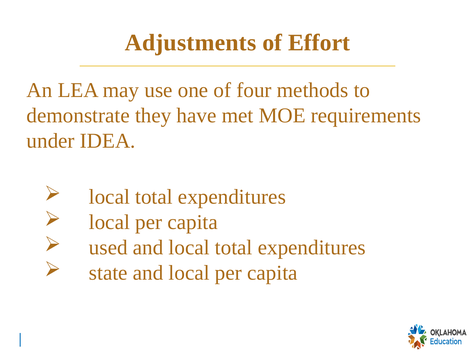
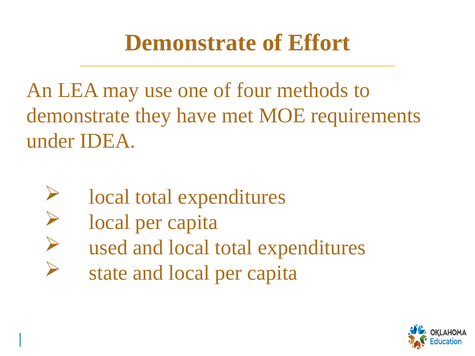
Adjustments at (190, 43): Adjustments -> Demonstrate
